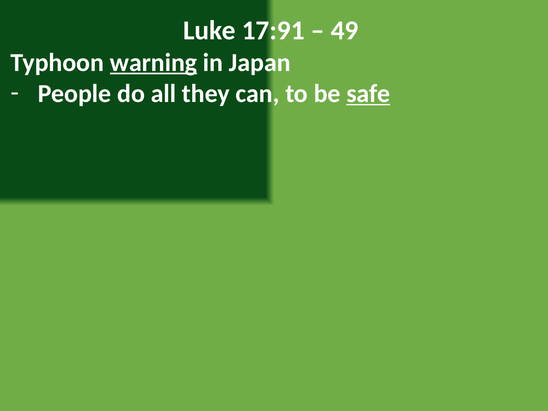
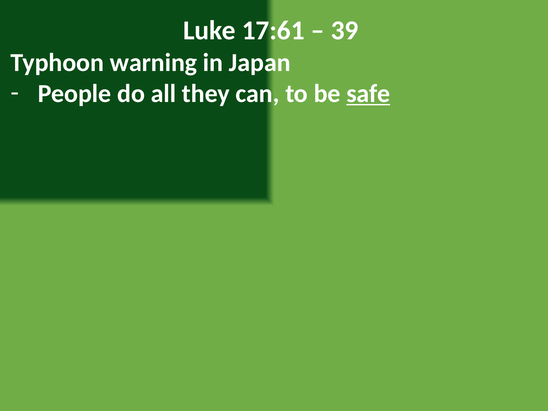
17:91: 17:91 -> 17:61
49: 49 -> 39
warning underline: present -> none
